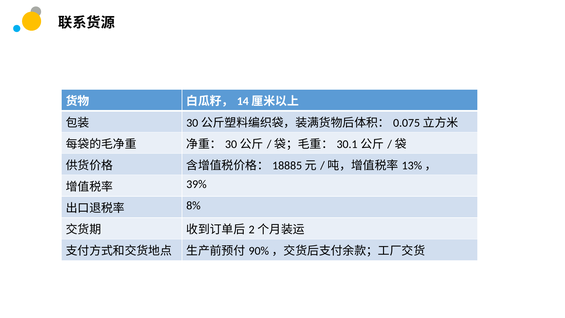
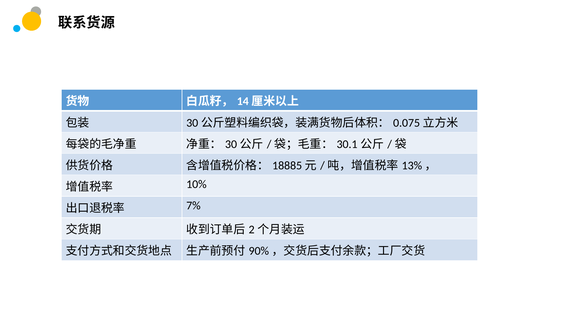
39%: 39% -> 10%
8%: 8% -> 7%
